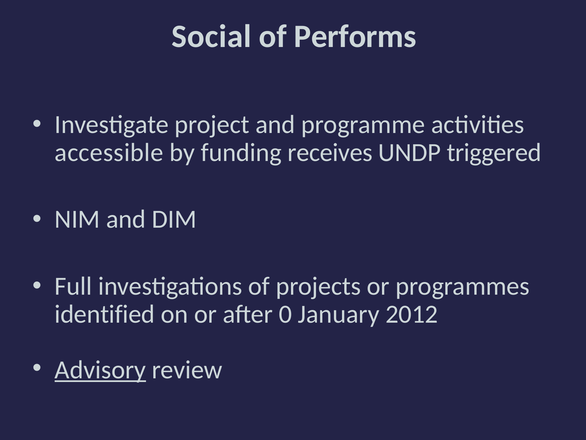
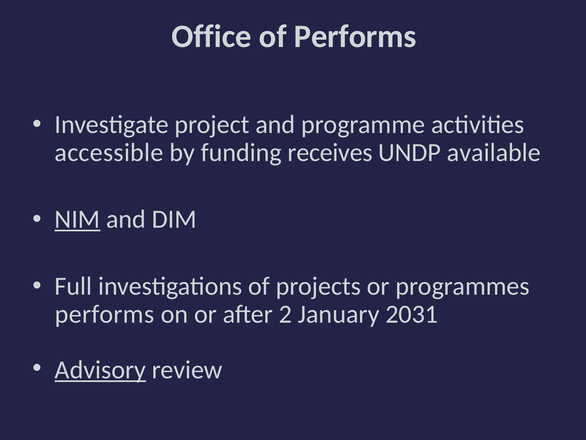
Social: Social -> Office
triggered: triggered -> available
NIM underline: none -> present
identified at (105, 314): identified -> performs
0: 0 -> 2
2012: 2012 -> 2031
